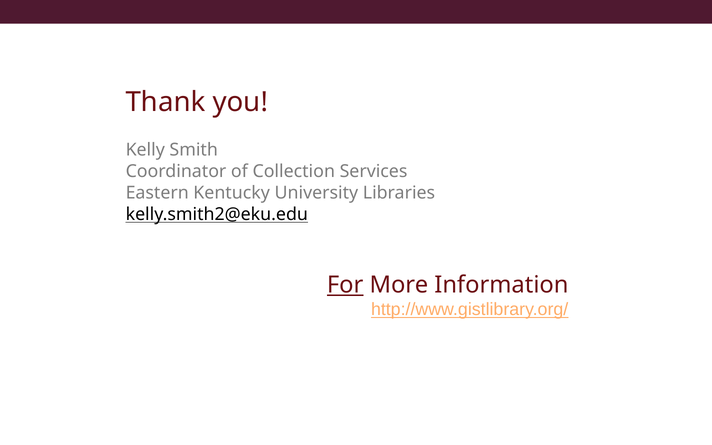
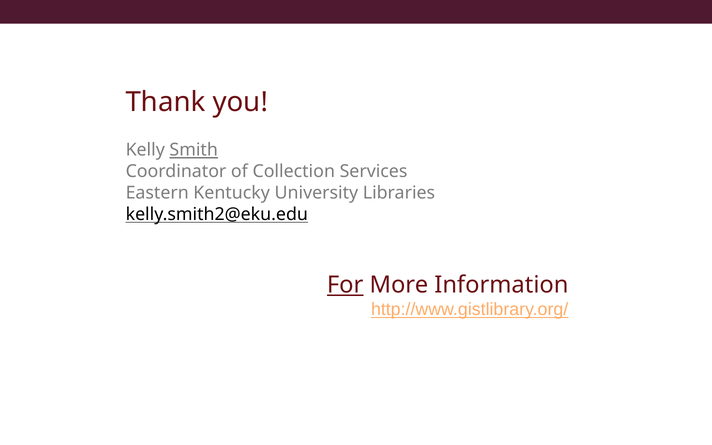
Smith underline: none -> present
